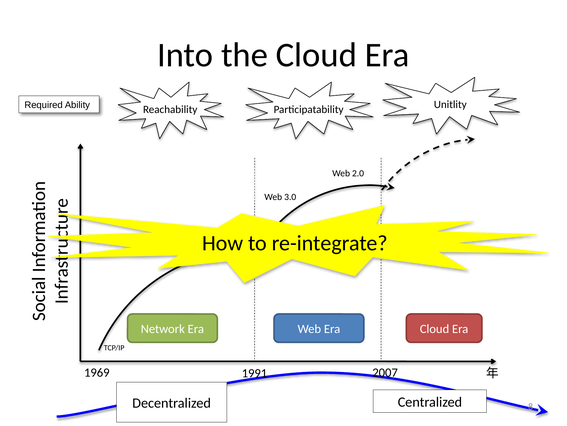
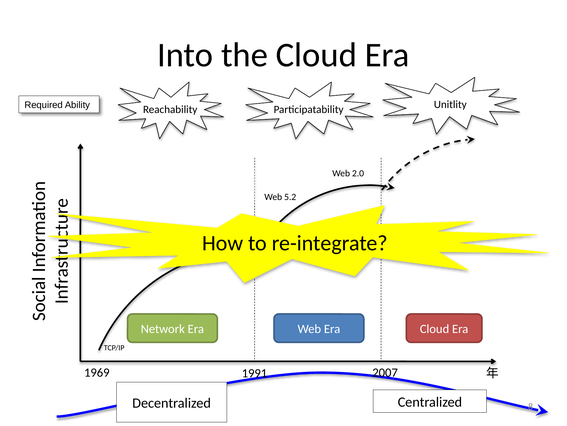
3.0: 3.0 -> 5.2
